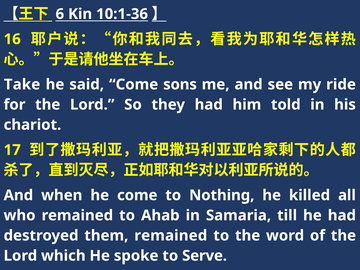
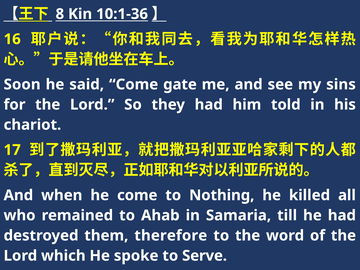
6: 6 -> 8
Take: Take -> Soon
sons: sons -> gate
ride: ride -> sins
them remained: remained -> therefore
